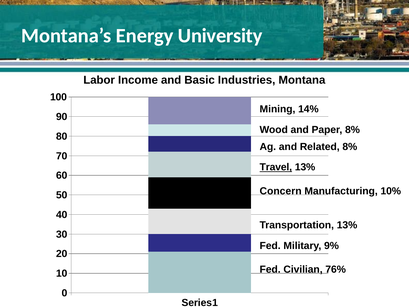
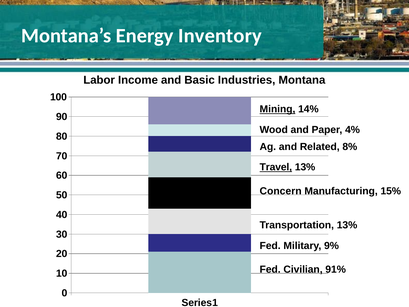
University: University -> Inventory
Mining underline: none -> present
Paper 8%: 8% -> 4%
10%: 10% -> 15%
76%: 76% -> 91%
